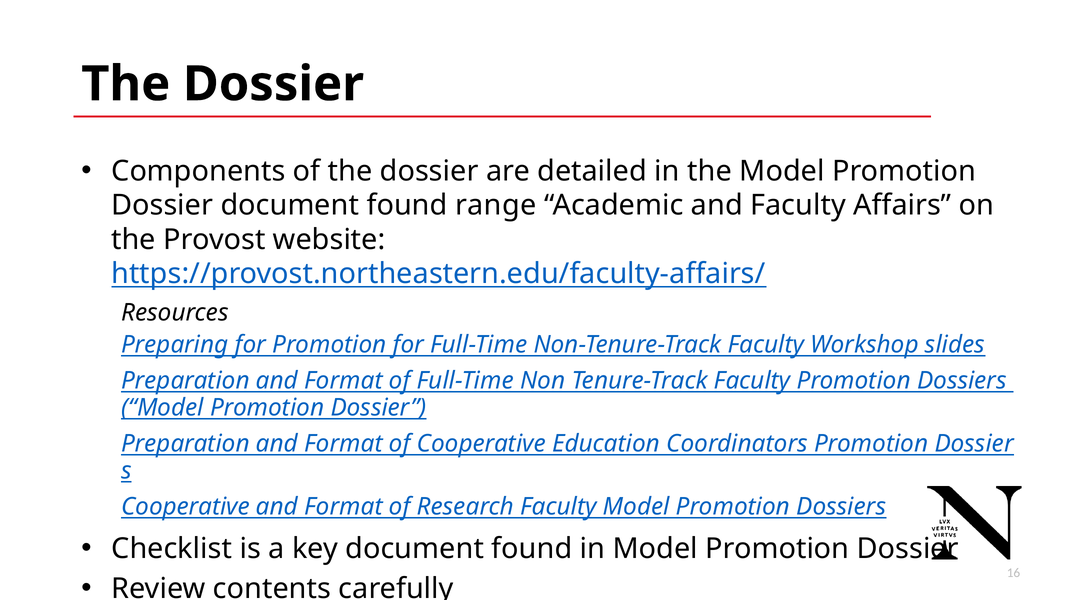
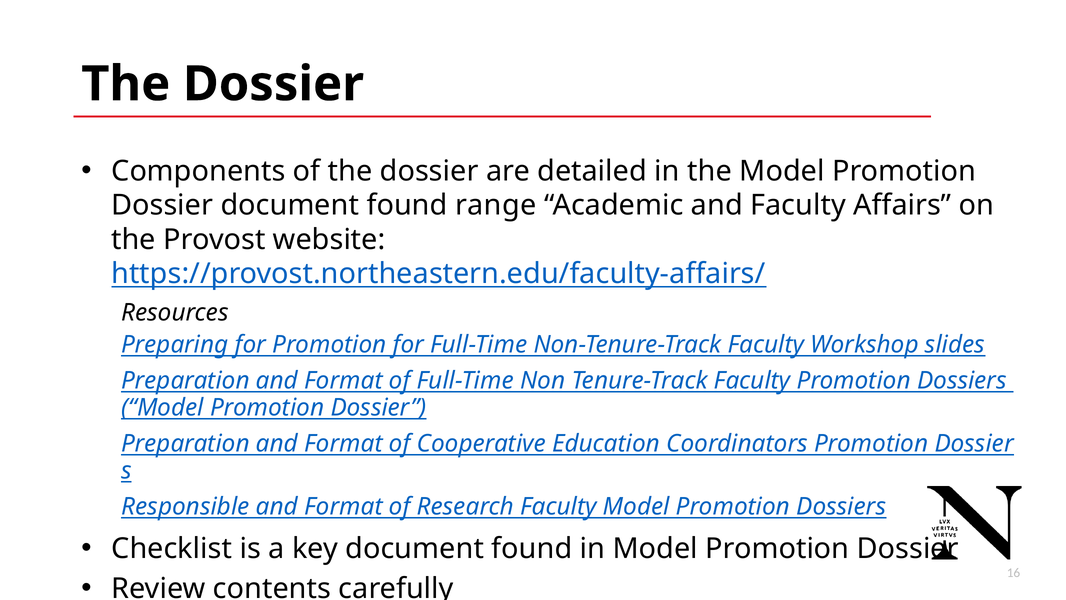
Cooperative at (186, 506): Cooperative -> Responsible
